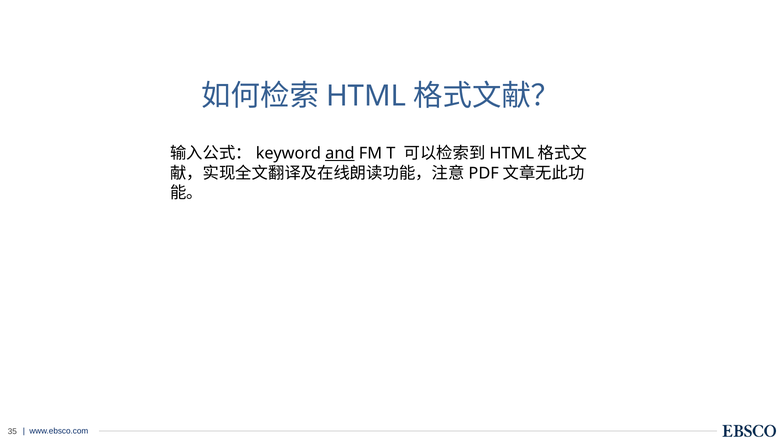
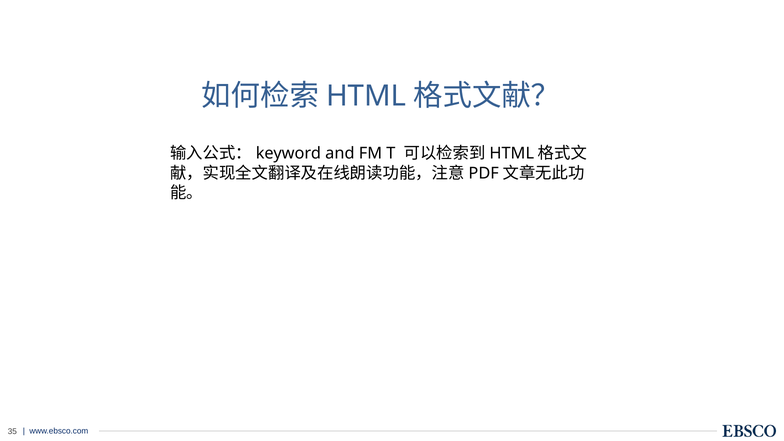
and underline: present -> none
